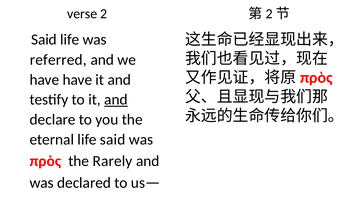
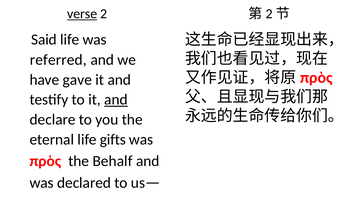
verse underline: none -> present
have have: have -> gave
life said: said -> gifts
Rarely: Rarely -> Behalf
